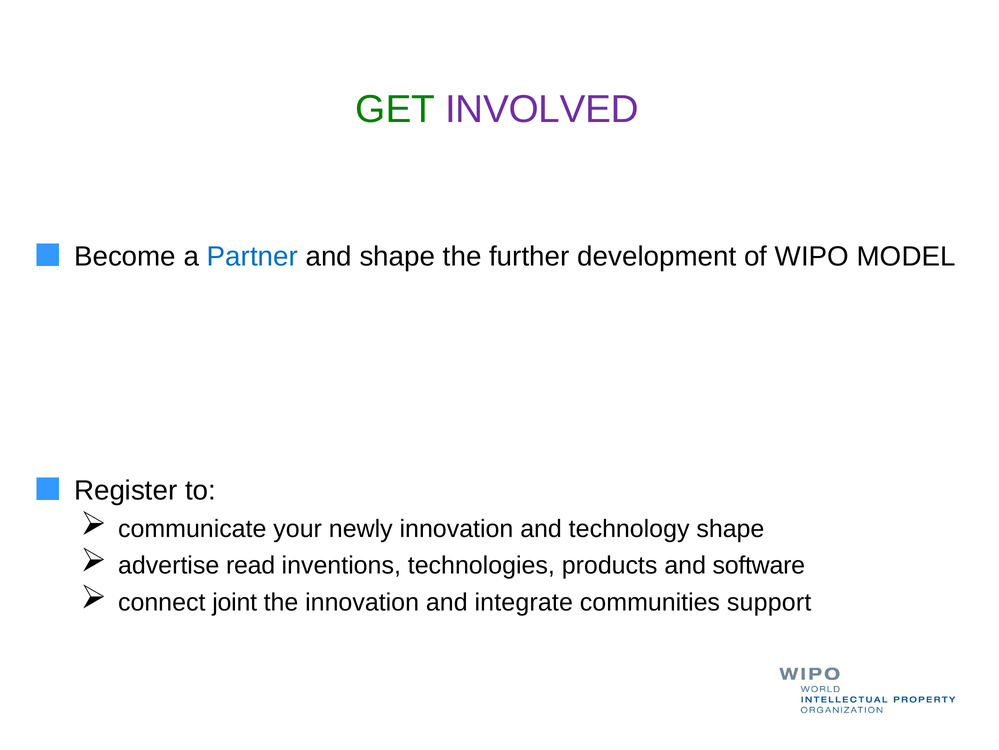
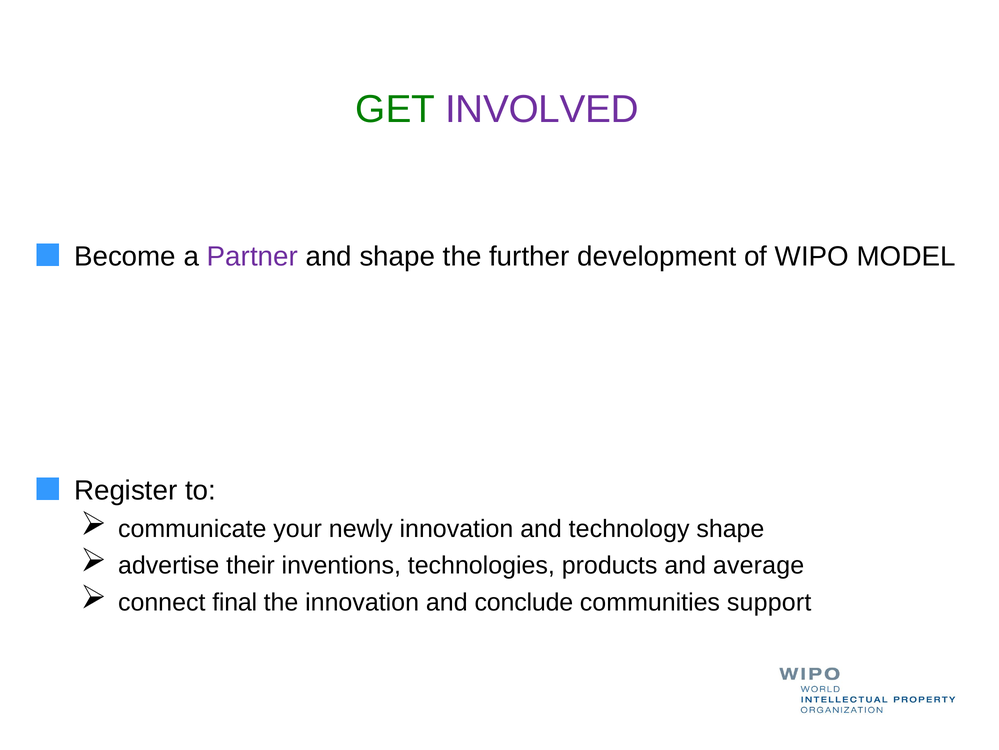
Partner colour: blue -> purple
read: read -> their
software: software -> average
joint: joint -> final
integrate: integrate -> conclude
